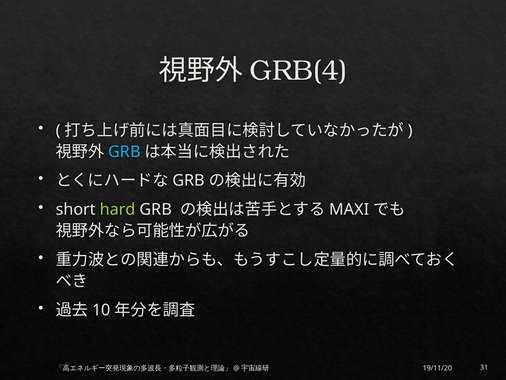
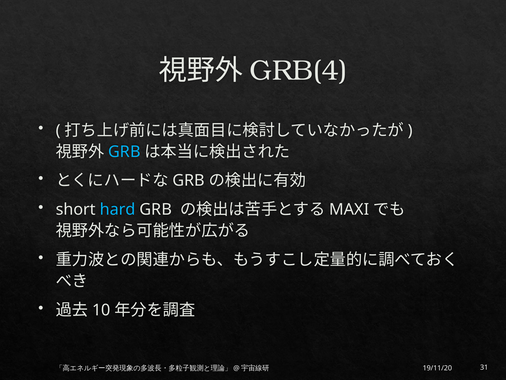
hard colour: light green -> light blue
